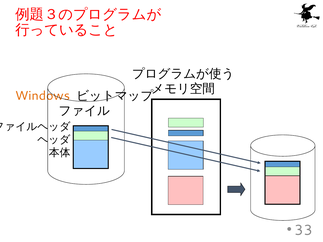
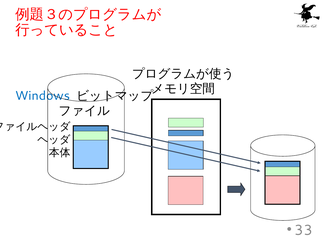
Windows colour: orange -> blue
